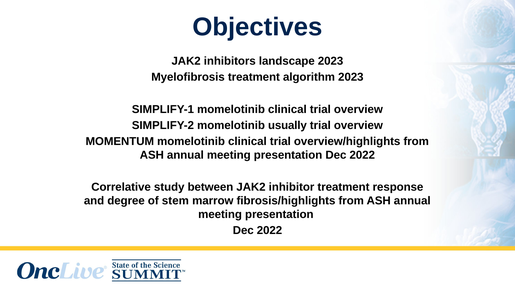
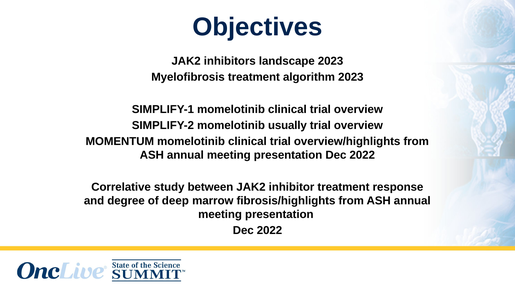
stem: stem -> deep
